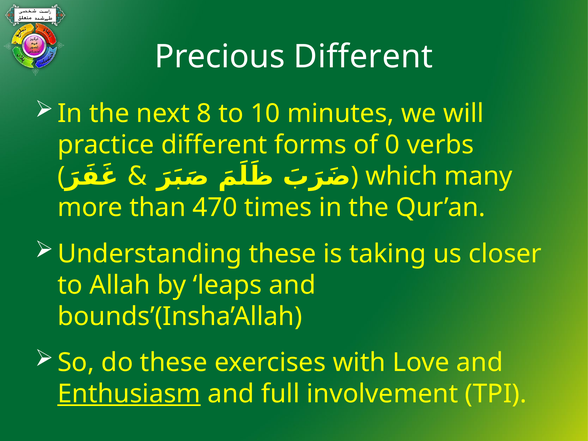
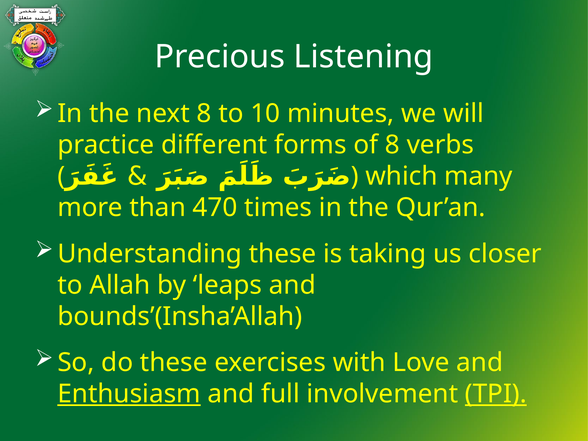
Precious Different: Different -> Listening
of 0: 0 -> 8
TPI underline: none -> present
